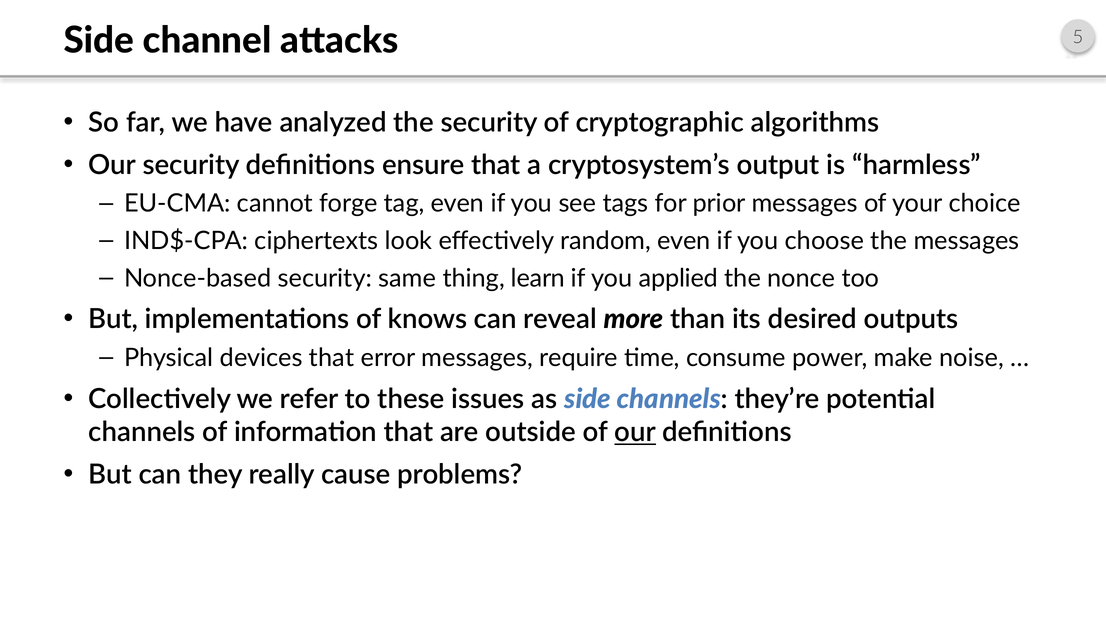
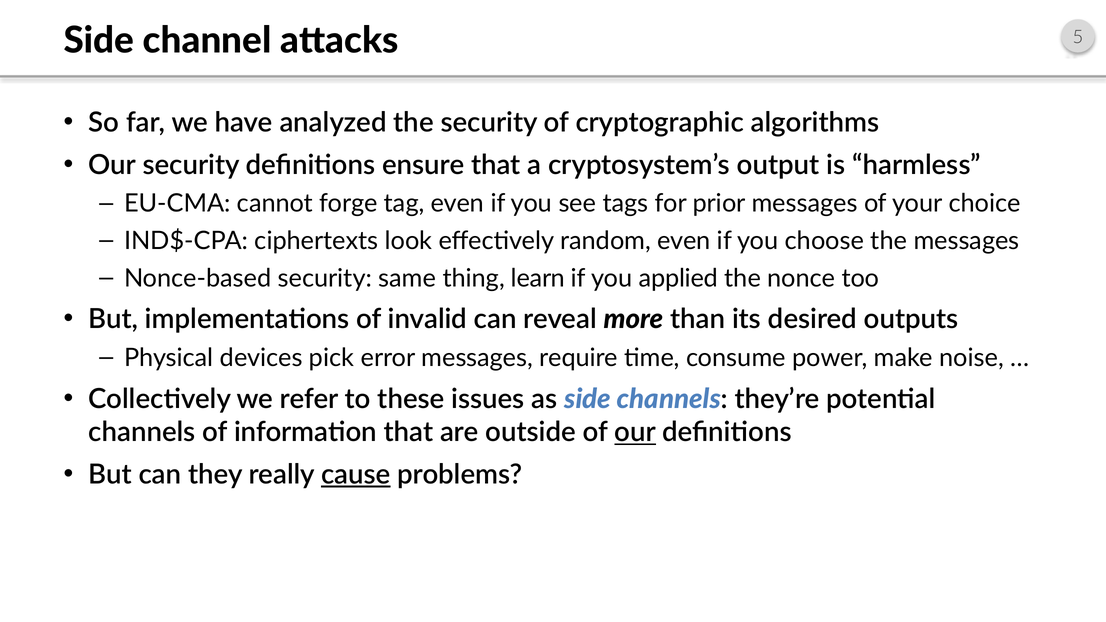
knows: knows -> invalid
devices that: that -> pick
cause underline: none -> present
